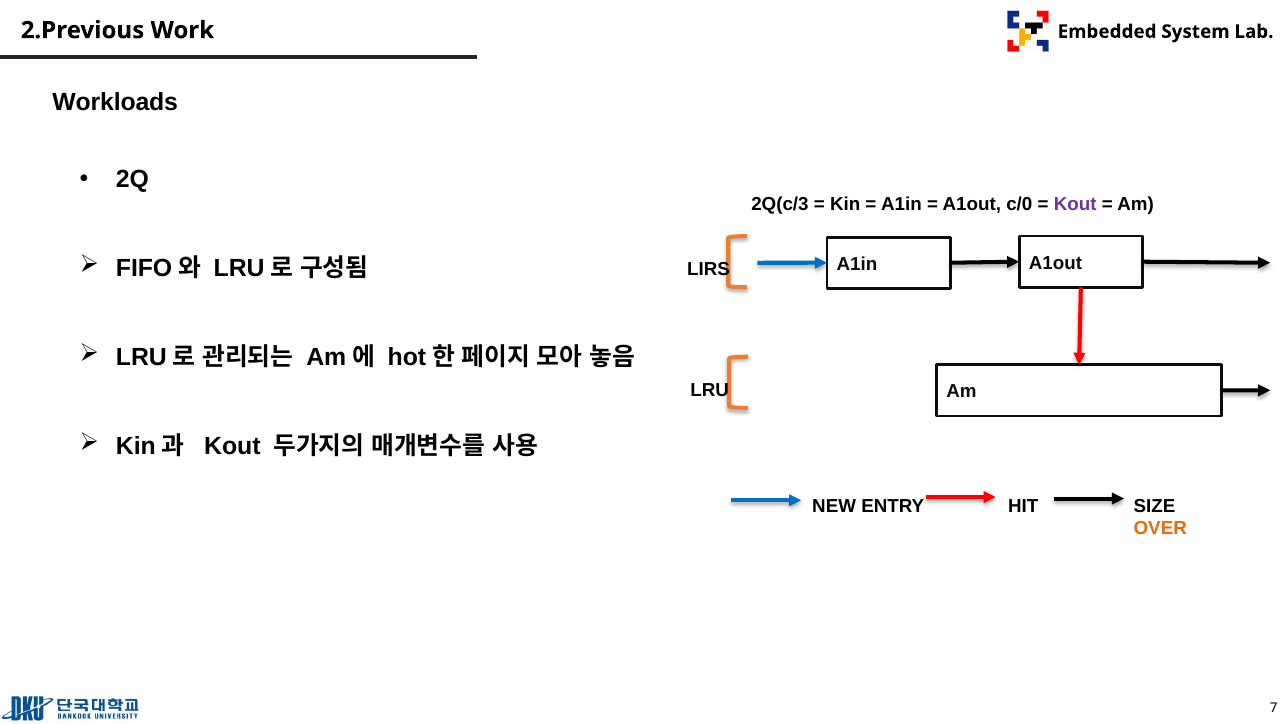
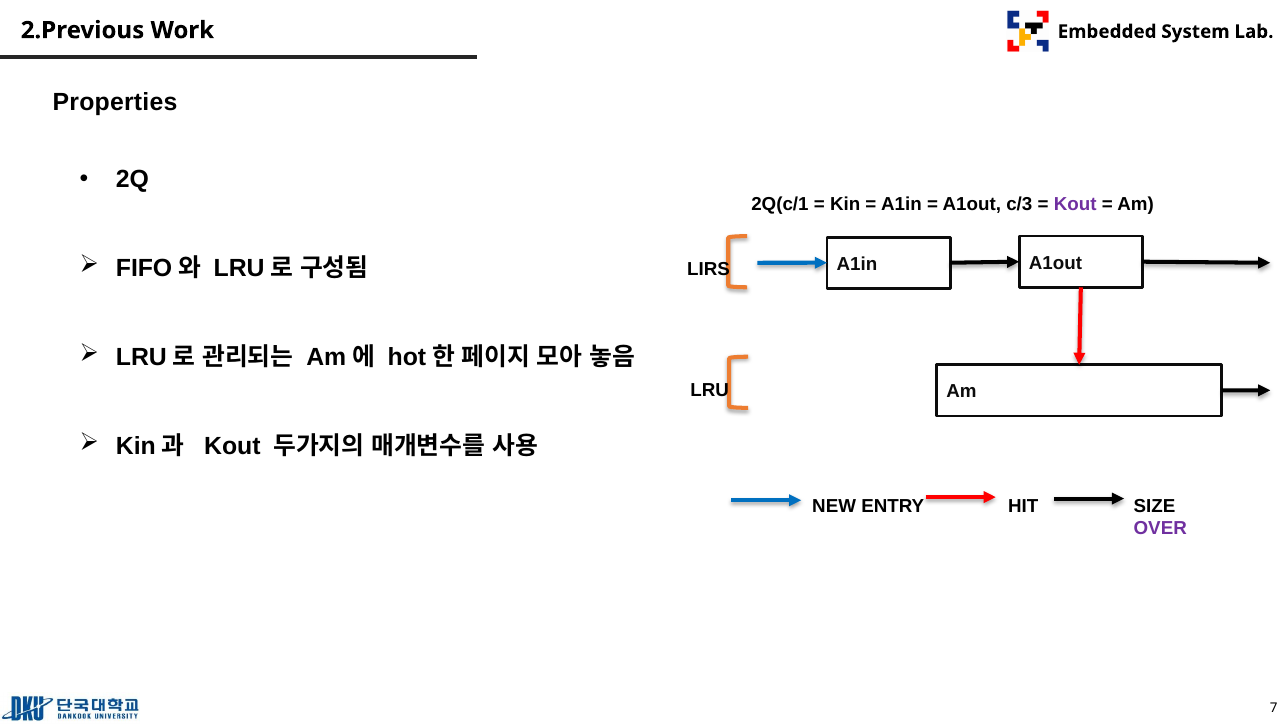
Workloads: Workloads -> Properties
2Q(c/3: 2Q(c/3 -> 2Q(c/1
c/0: c/0 -> c/3
OVER colour: orange -> purple
